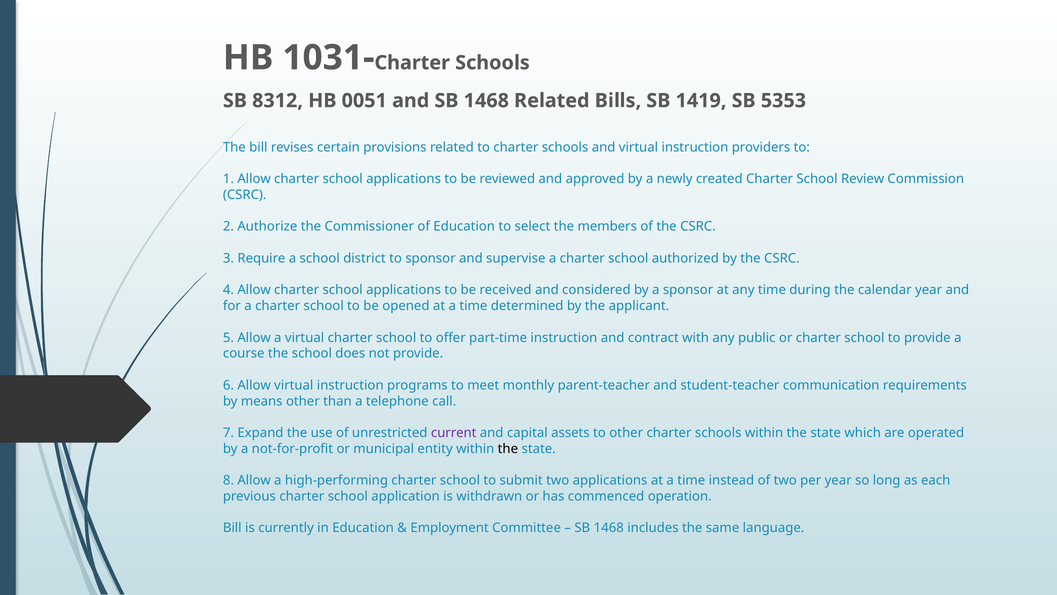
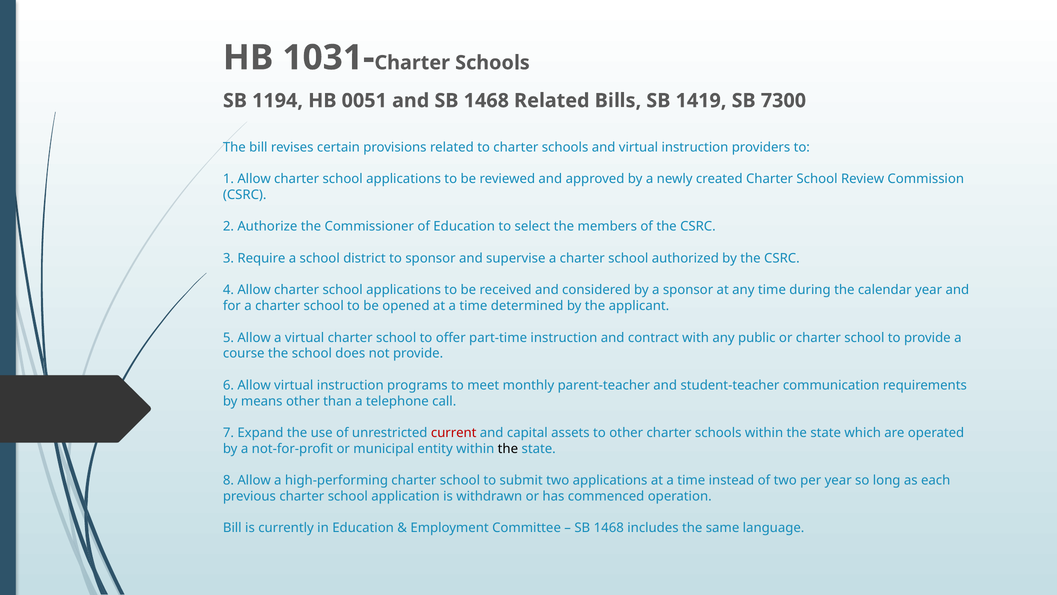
8312: 8312 -> 1194
5353: 5353 -> 7300
current colour: purple -> red
